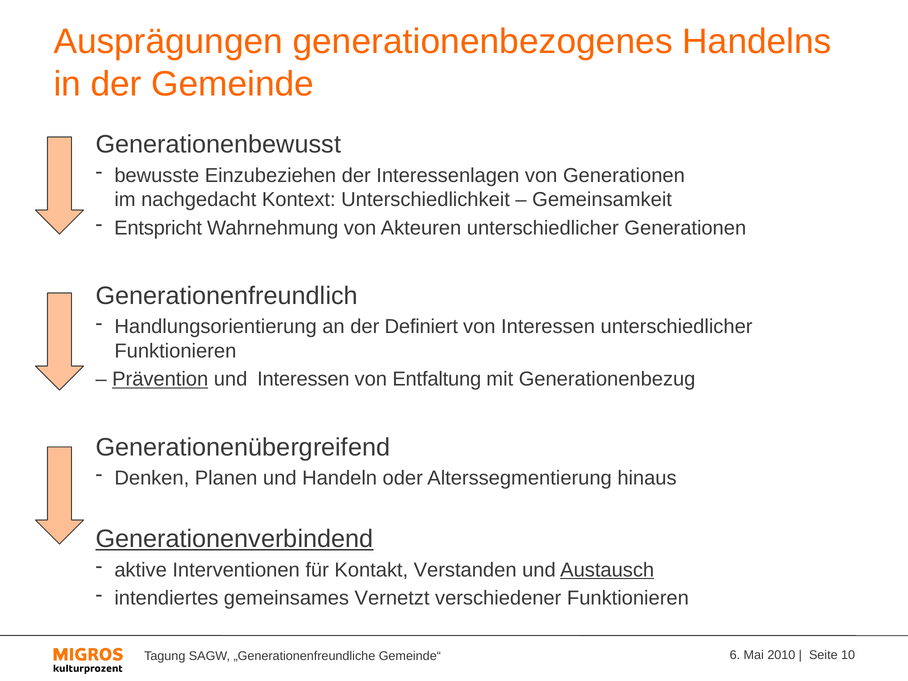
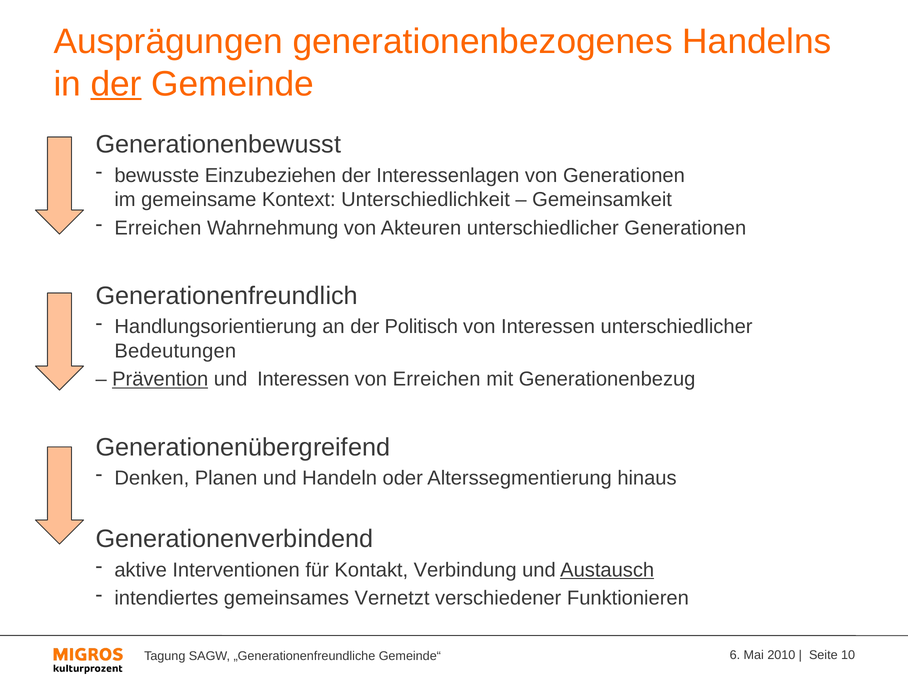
der at (116, 84) underline: none -> present
nachgedacht: nachgedacht -> gemeinsame
Entspricht at (158, 228): Entspricht -> Erreichen
Definiert: Definiert -> Politisch
Funktionieren at (175, 351): Funktionieren -> Bedeutungen
von Entfaltung: Entfaltung -> Erreichen
Generationenverbindend underline: present -> none
Verstanden: Verstanden -> Verbindung
